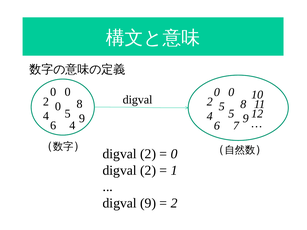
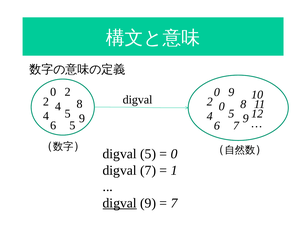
0 at (68, 92): 0 -> 2
0 at (231, 92): 0 -> 9
2 0: 0 -> 4
2 5: 5 -> 0
6 4: 4 -> 5
2 at (148, 154): 2 -> 5
2 at (148, 170): 2 -> 7
digval at (120, 203) underline: none -> present
2 at (174, 203): 2 -> 7
